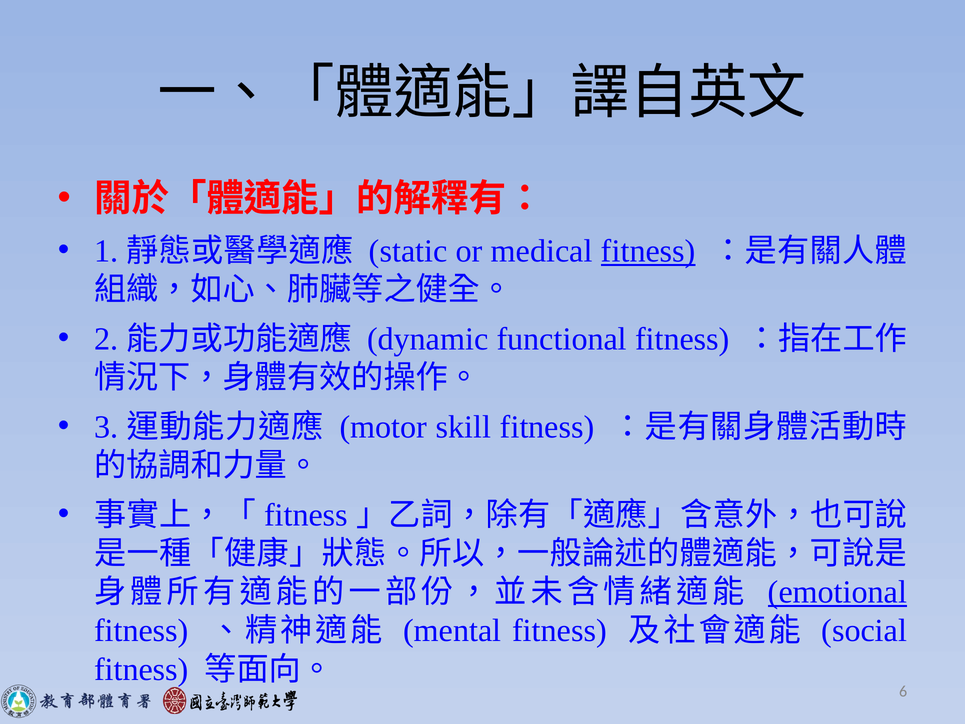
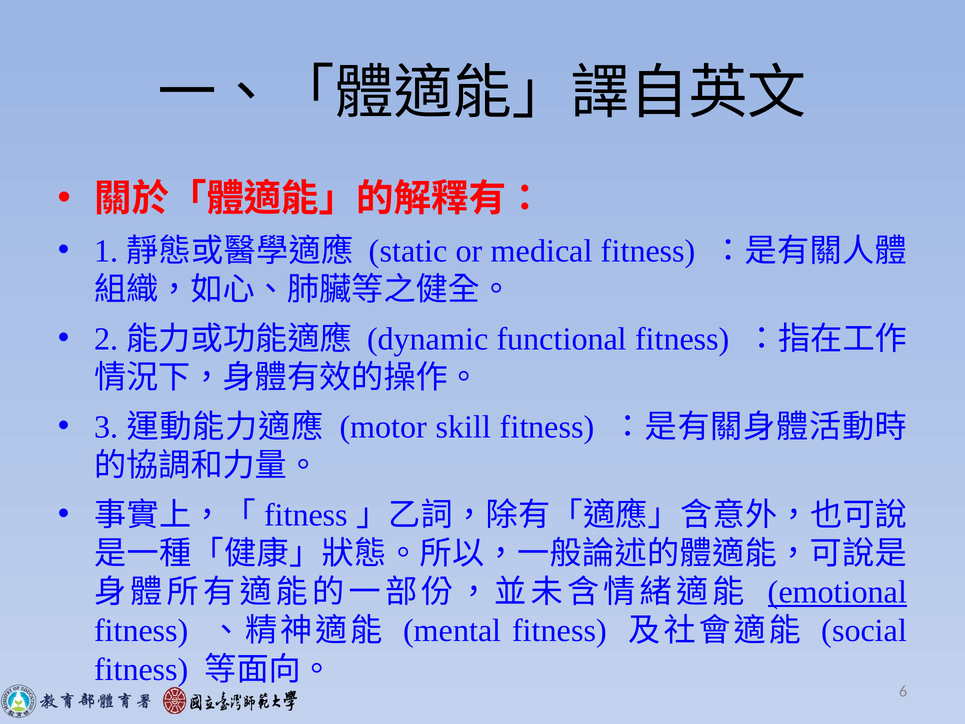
fitness at (648, 251) underline: present -> none
